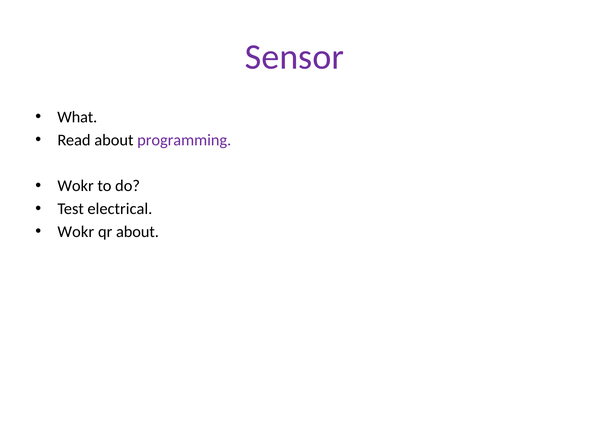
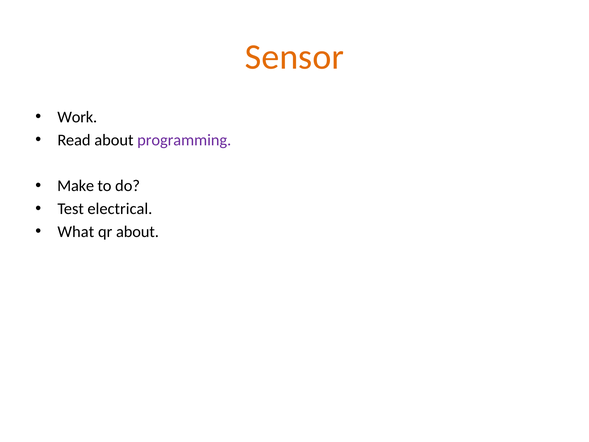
Sensor colour: purple -> orange
What: What -> Work
Wokr at (76, 186): Wokr -> Make
Wokr at (76, 232): Wokr -> What
